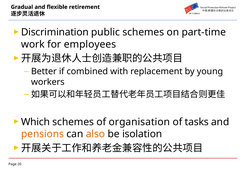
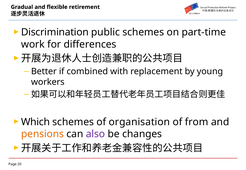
employees: employees -> differences
tasks: tasks -> from
also colour: orange -> purple
isolation: isolation -> changes
